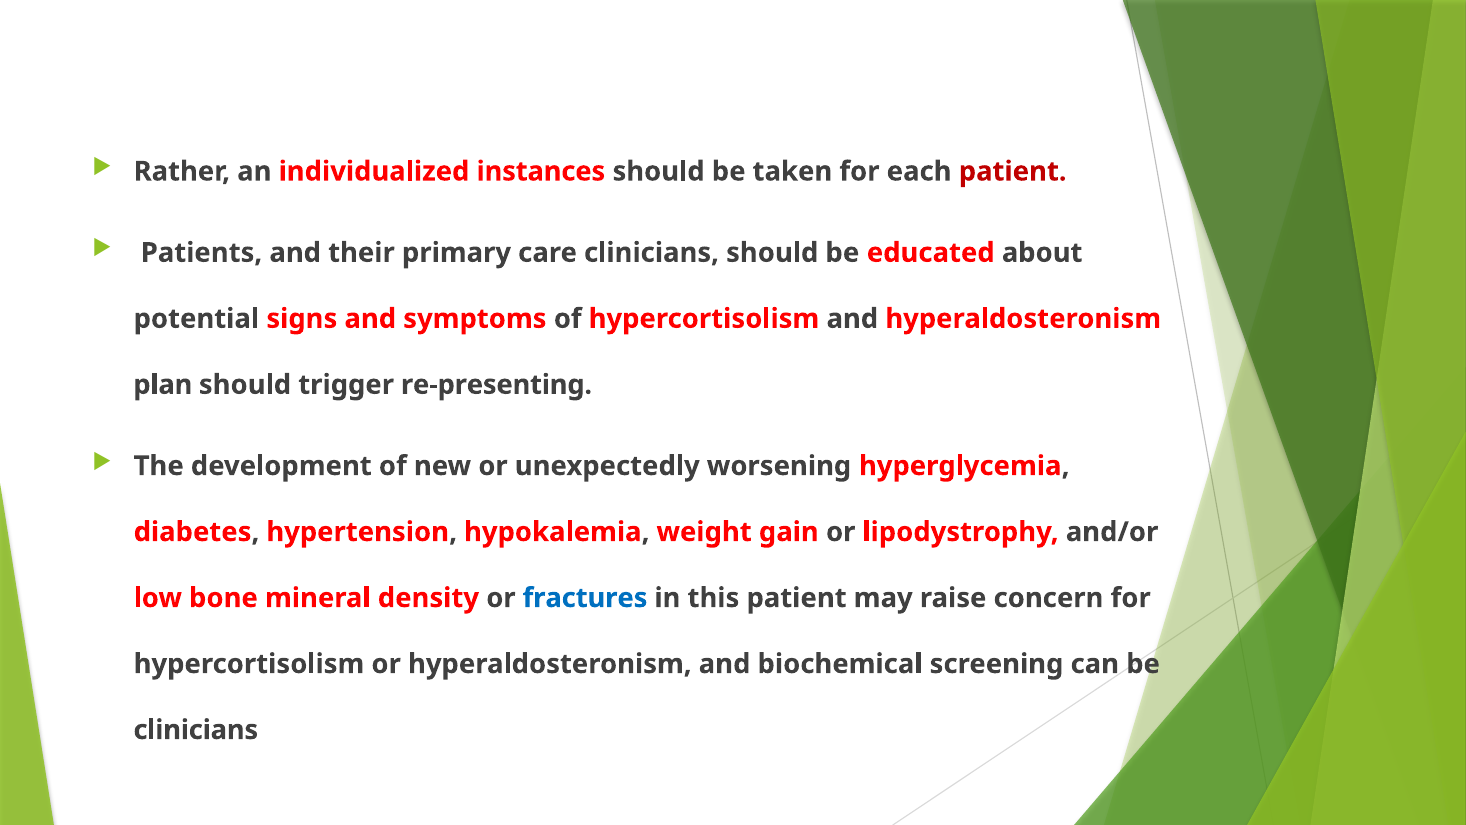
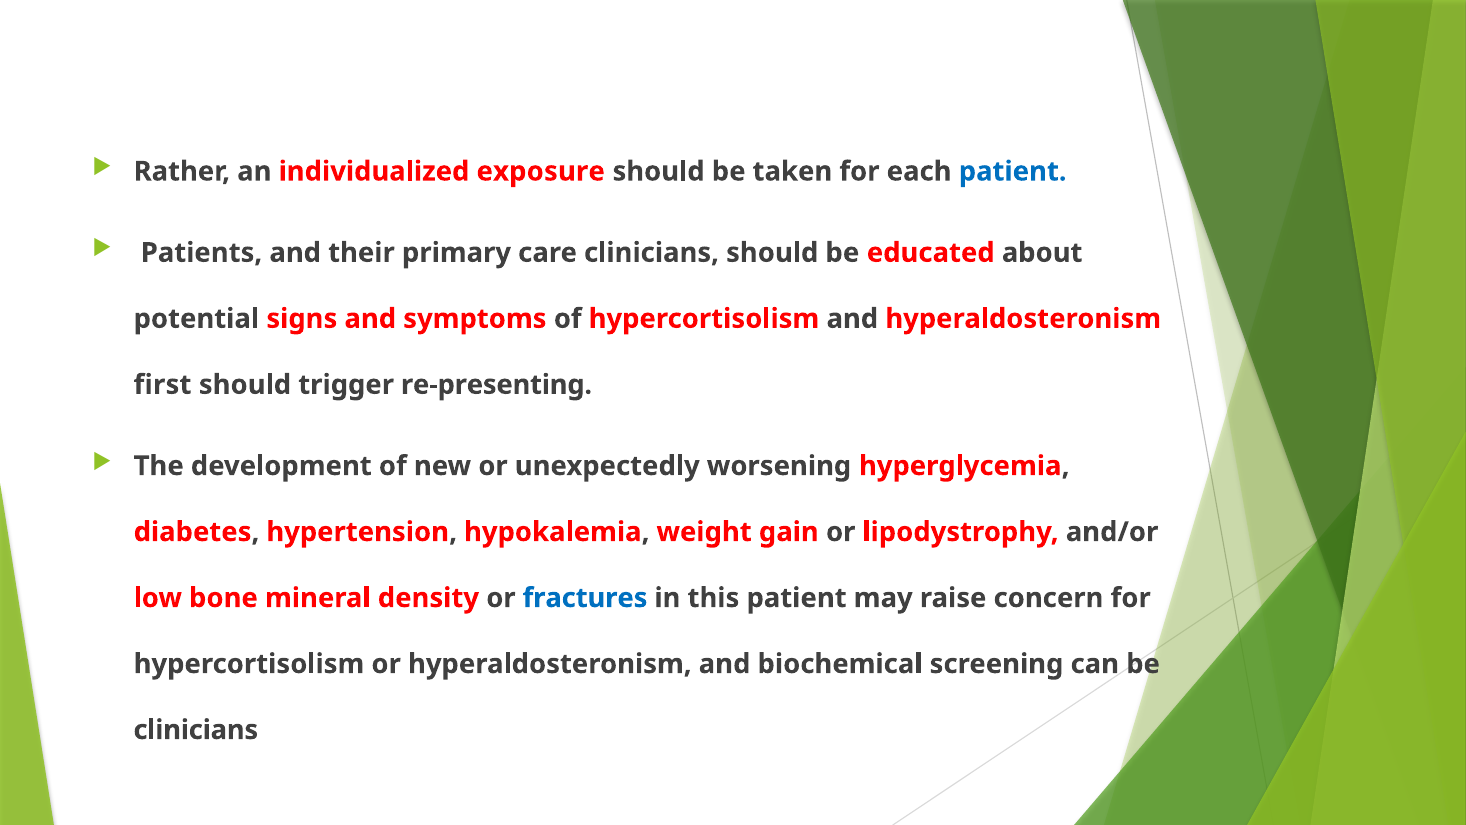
instances: instances -> exposure
patient at (1013, 171) colour: red -> blue
plan: plan -> first
